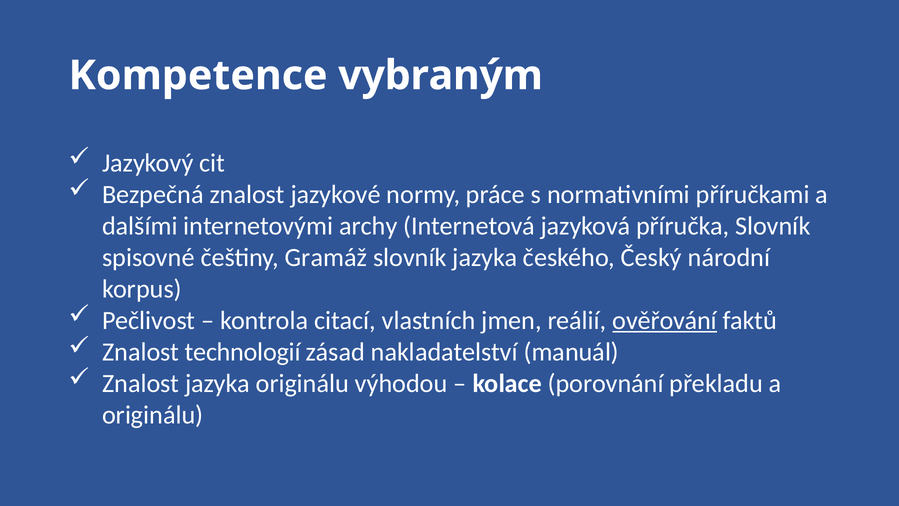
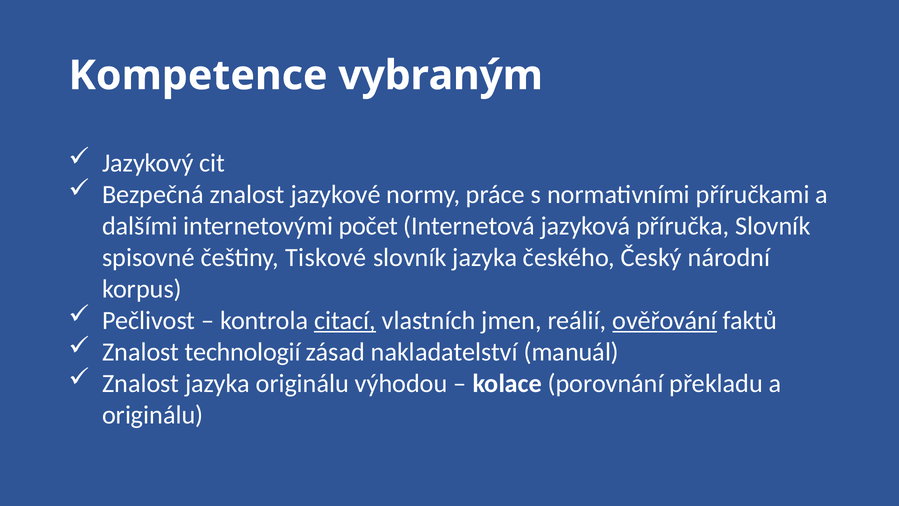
archy: archy -> počet
Gramáž: Gramáž -> Tiskové
citací underline: none -> present
